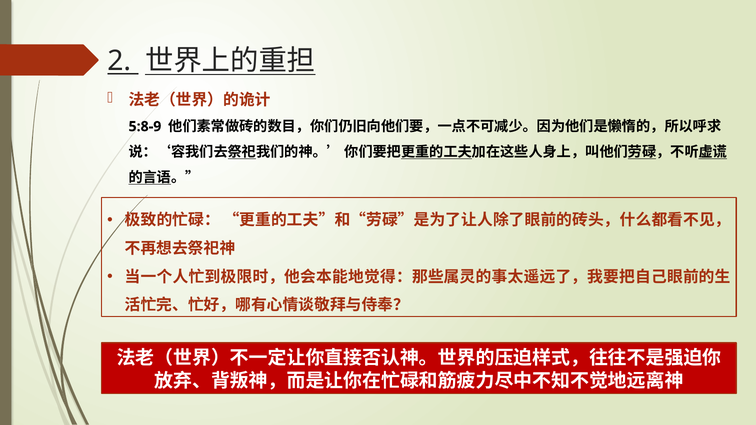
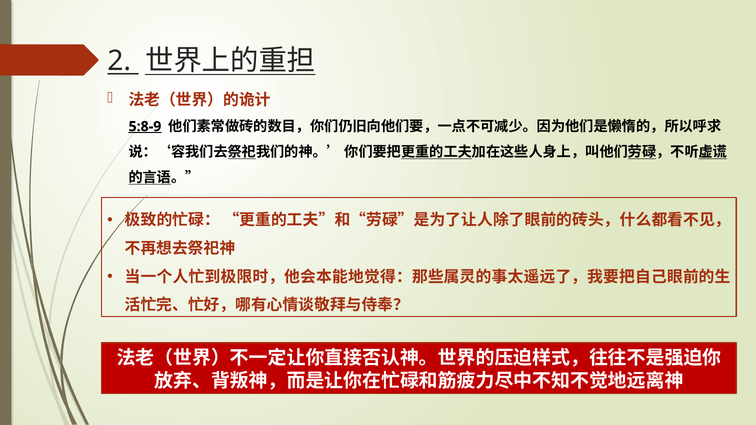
5:8-9 underline: none -> present
